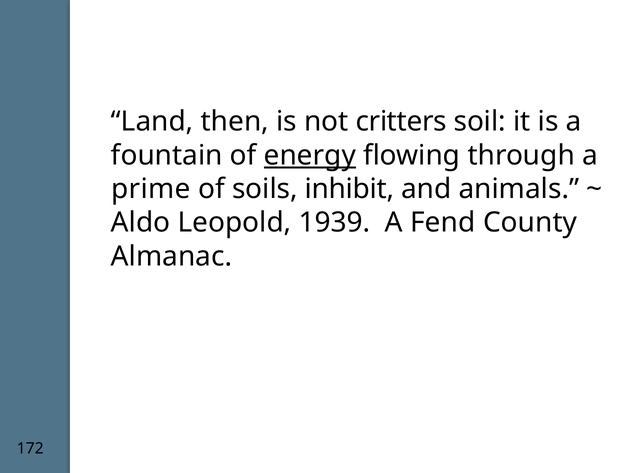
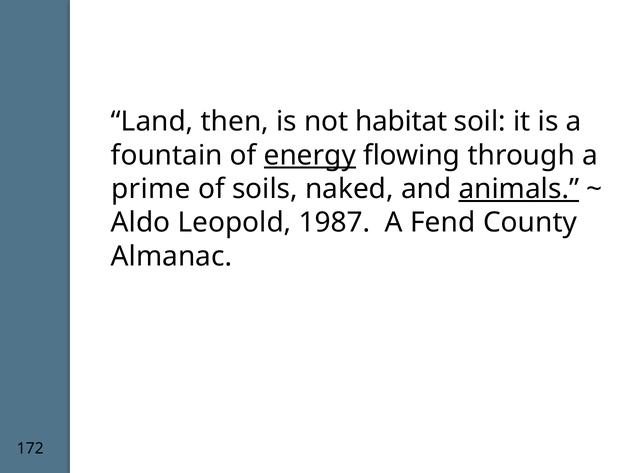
critters: critters -> habitat
inhibit: inhibit -> naked
animals underline: none -> present
1939: 1939 -> 1987
